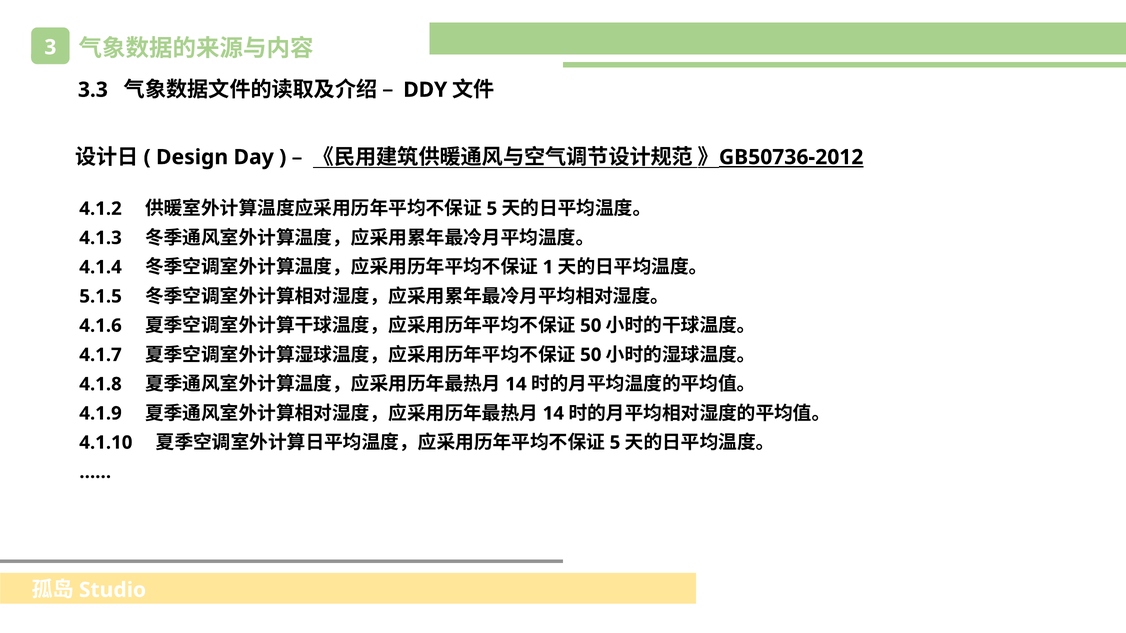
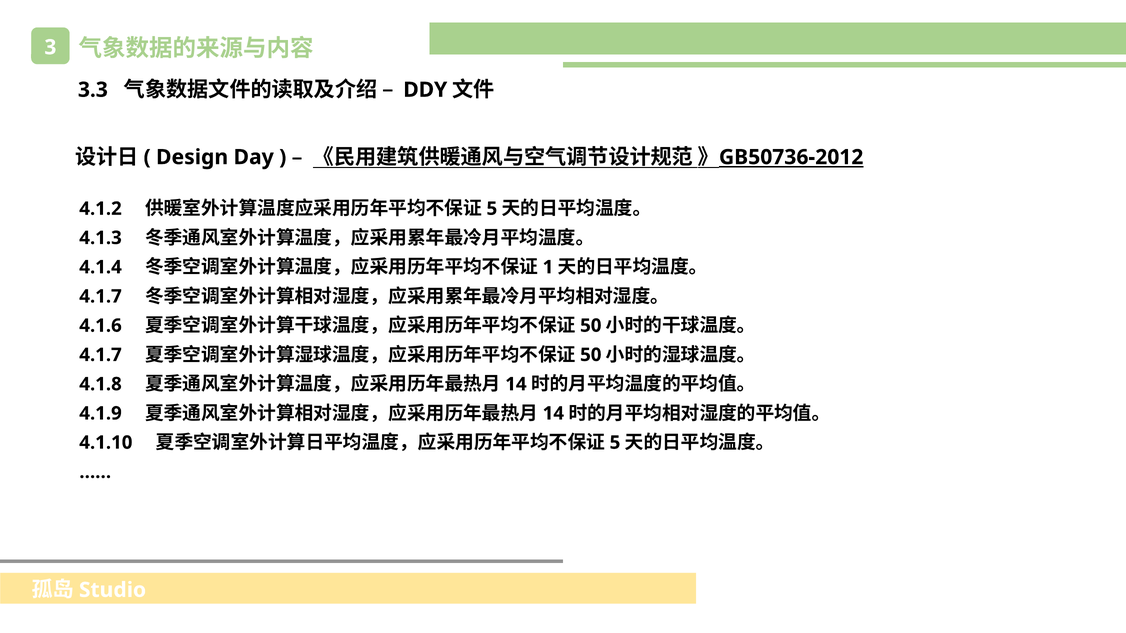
5.1.5 at (101, 297): 5.1.5 -> 4.1.7
